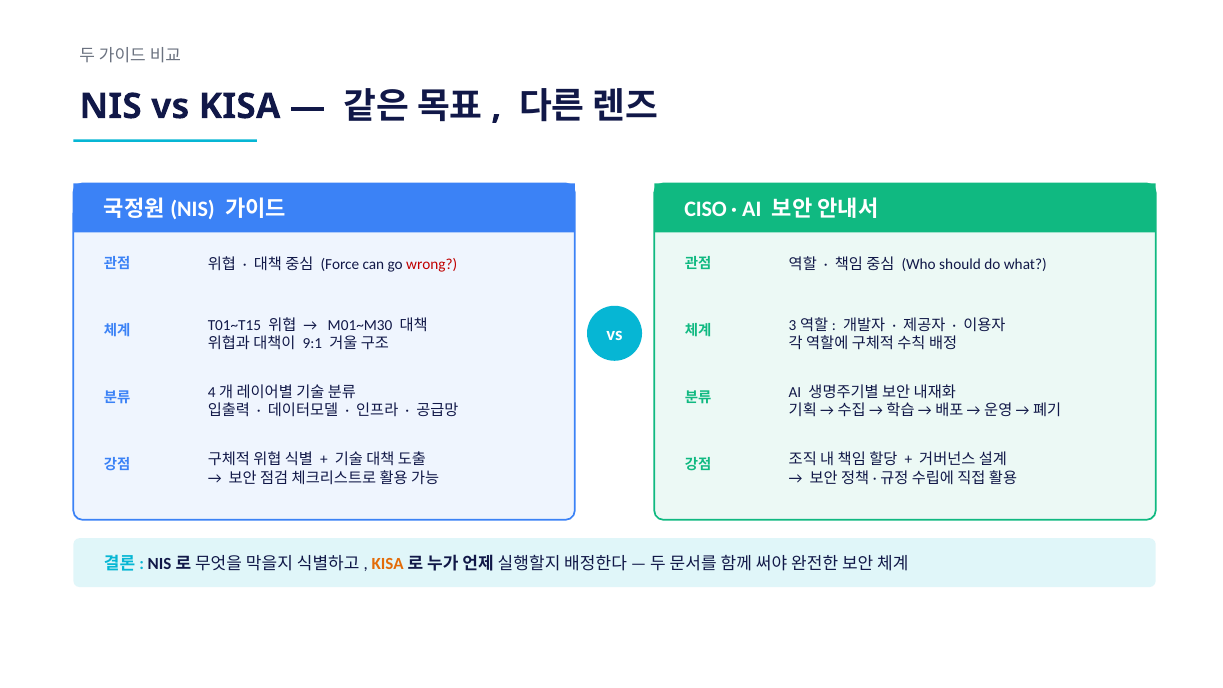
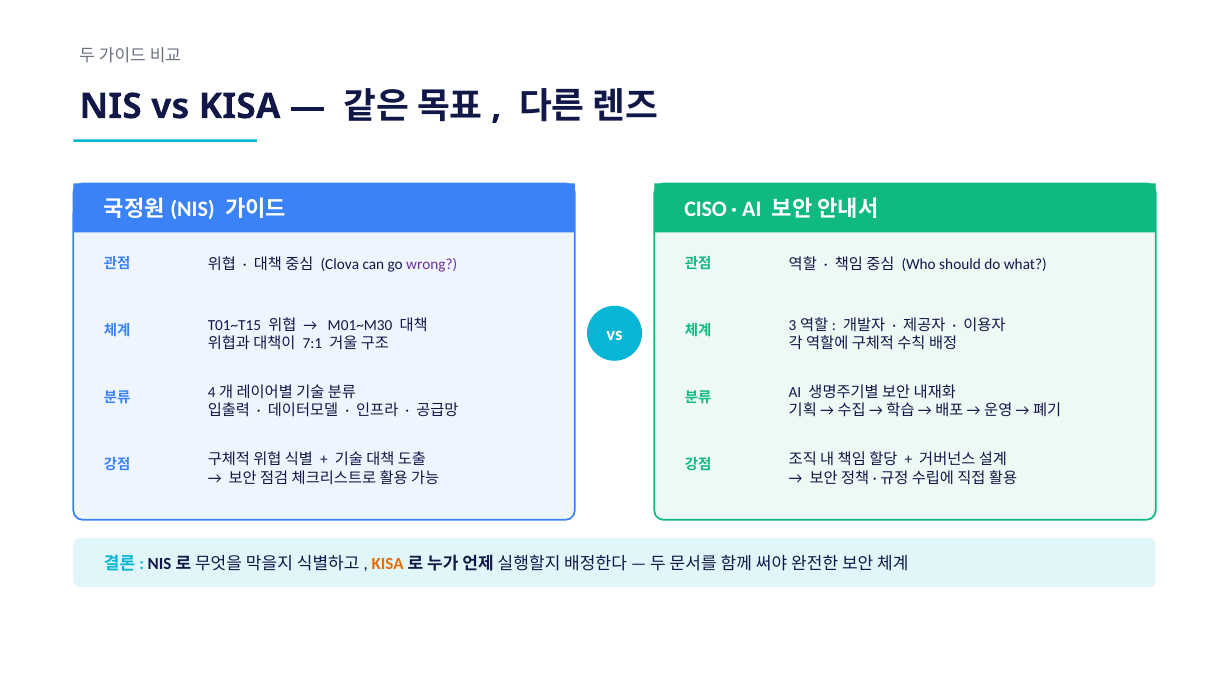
Force: Force -> Clova
wrong colour: red -> purple
9:1: 9:1 -> 7:1
